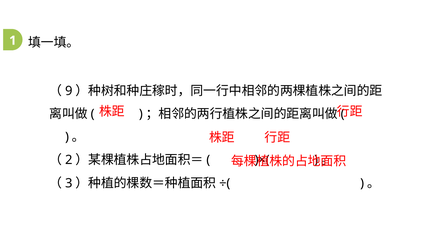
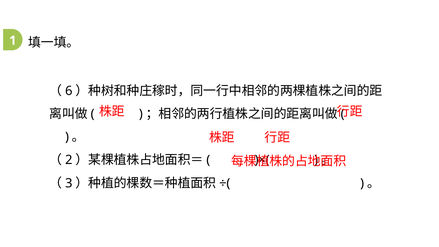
9: 9 -> 6
